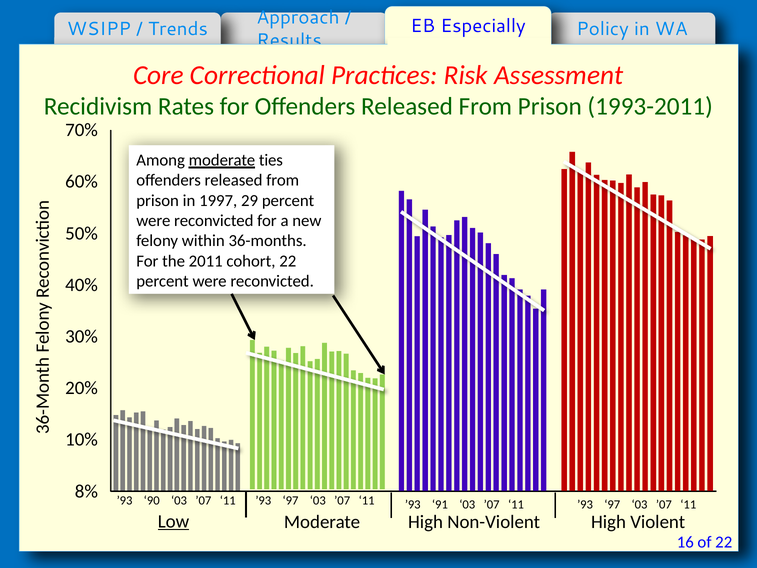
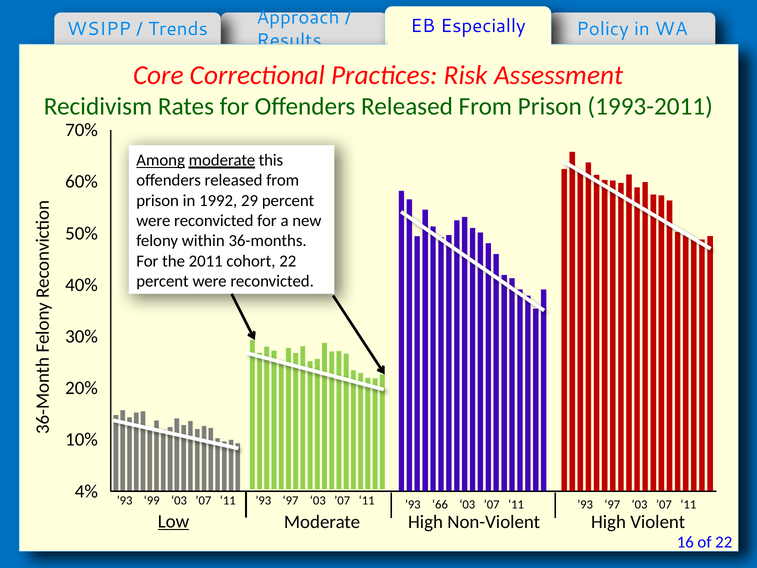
Among underline: none -> present
ties: ties -> this
1997: 1997 -> 1992
8%: 8% -> 4%
90: 90 -> 99
91: 91 -> 66
